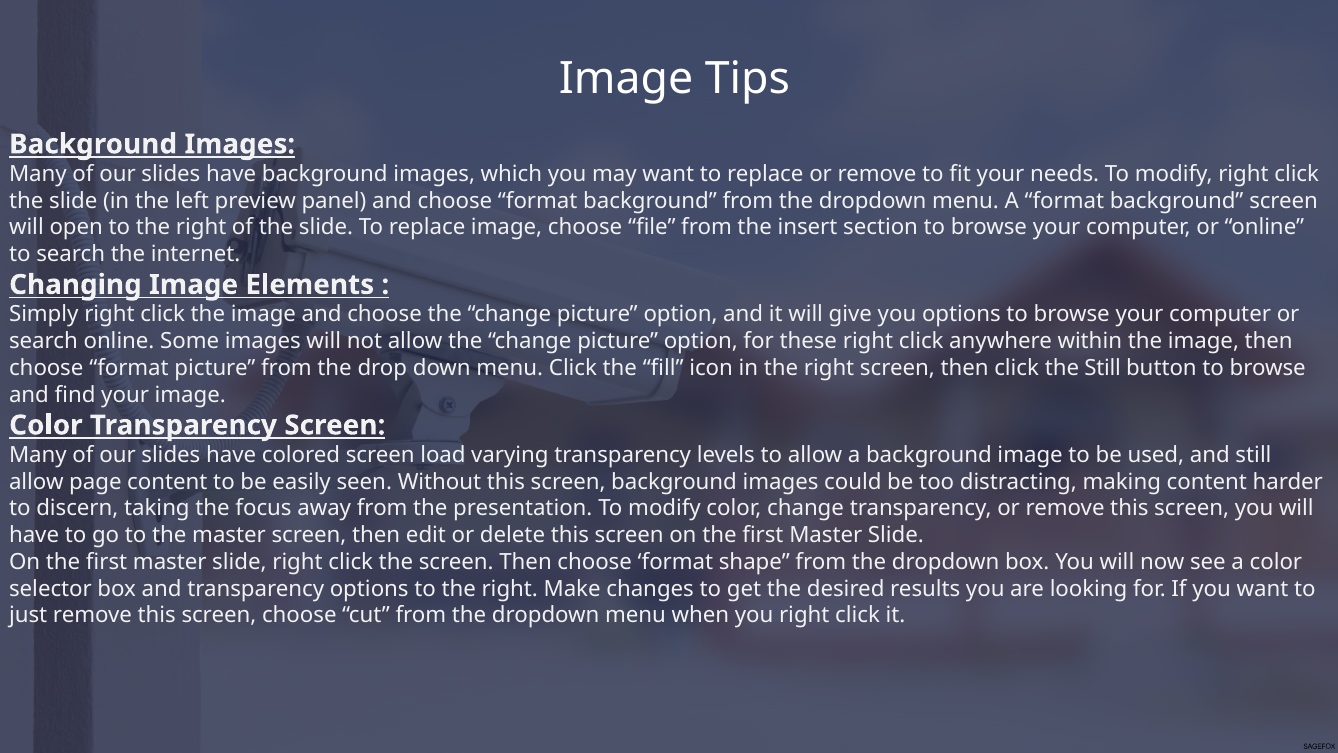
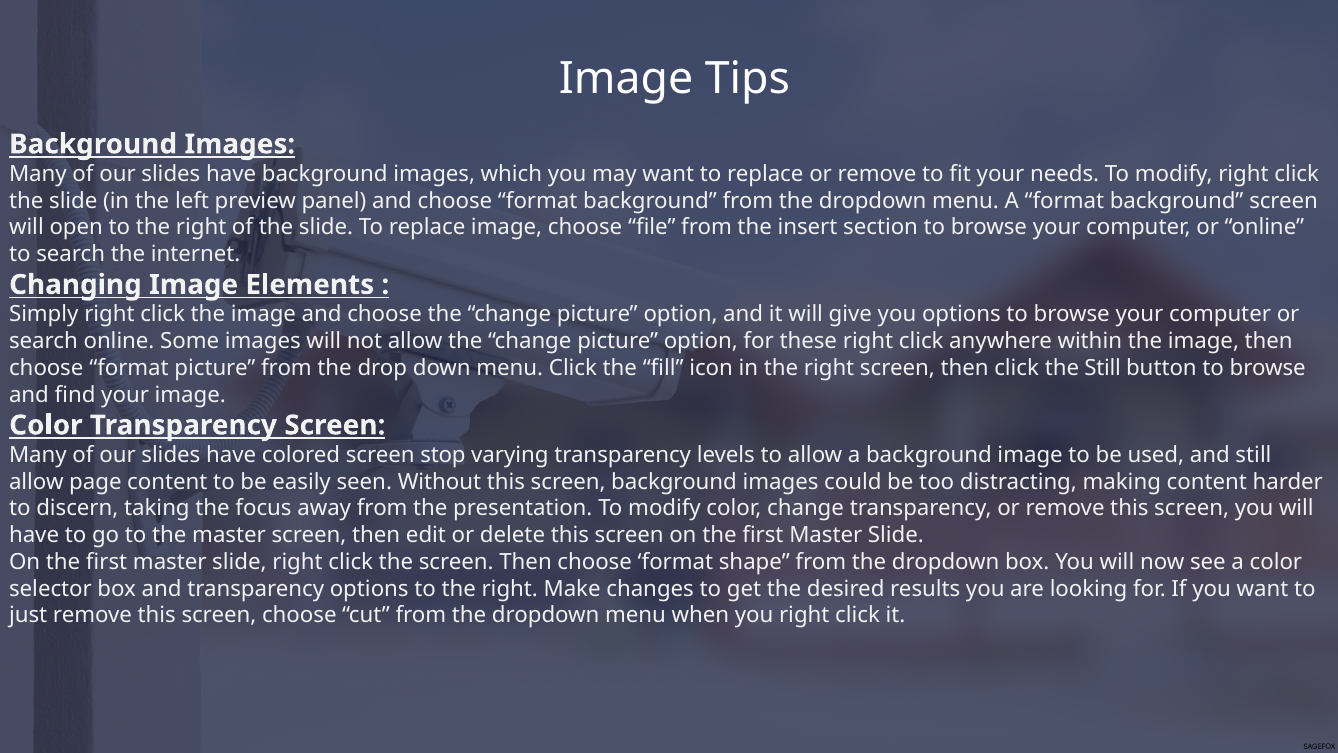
load: load -> stop
